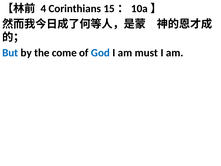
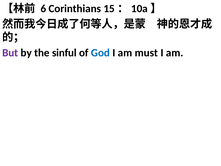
4: 4 -> 6
But colour: blue -> purple
come: come -> sinful
